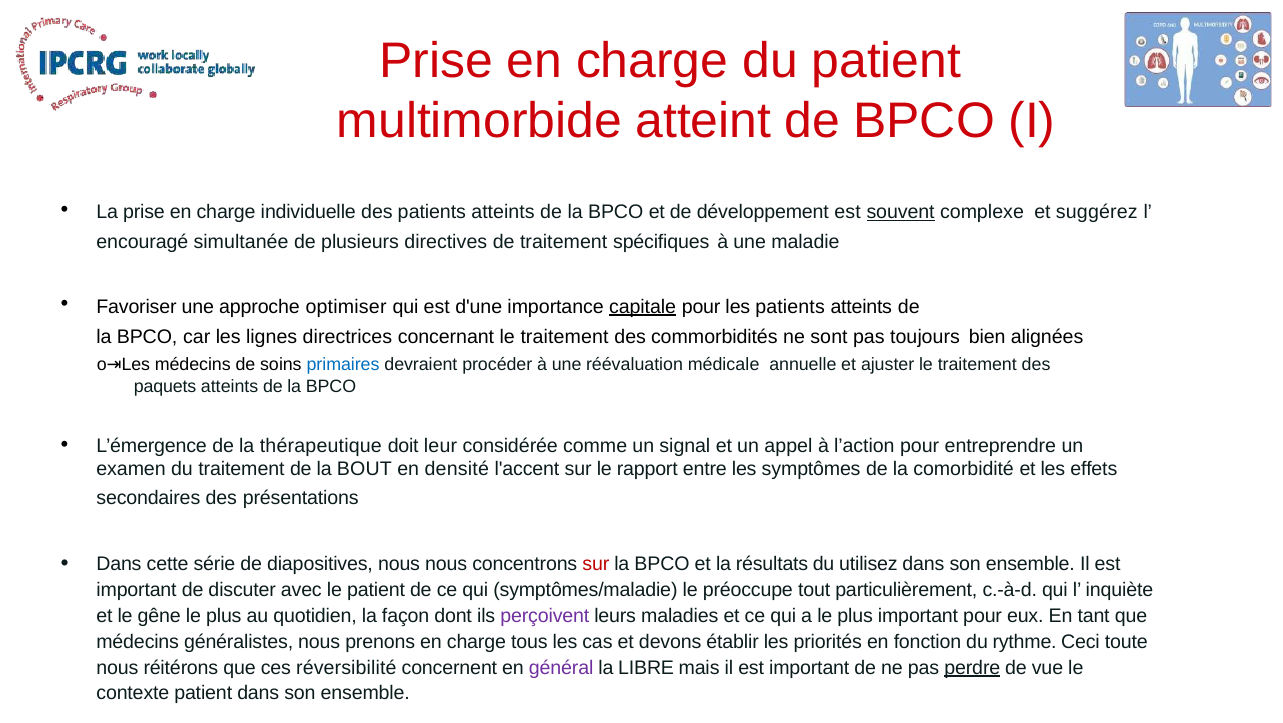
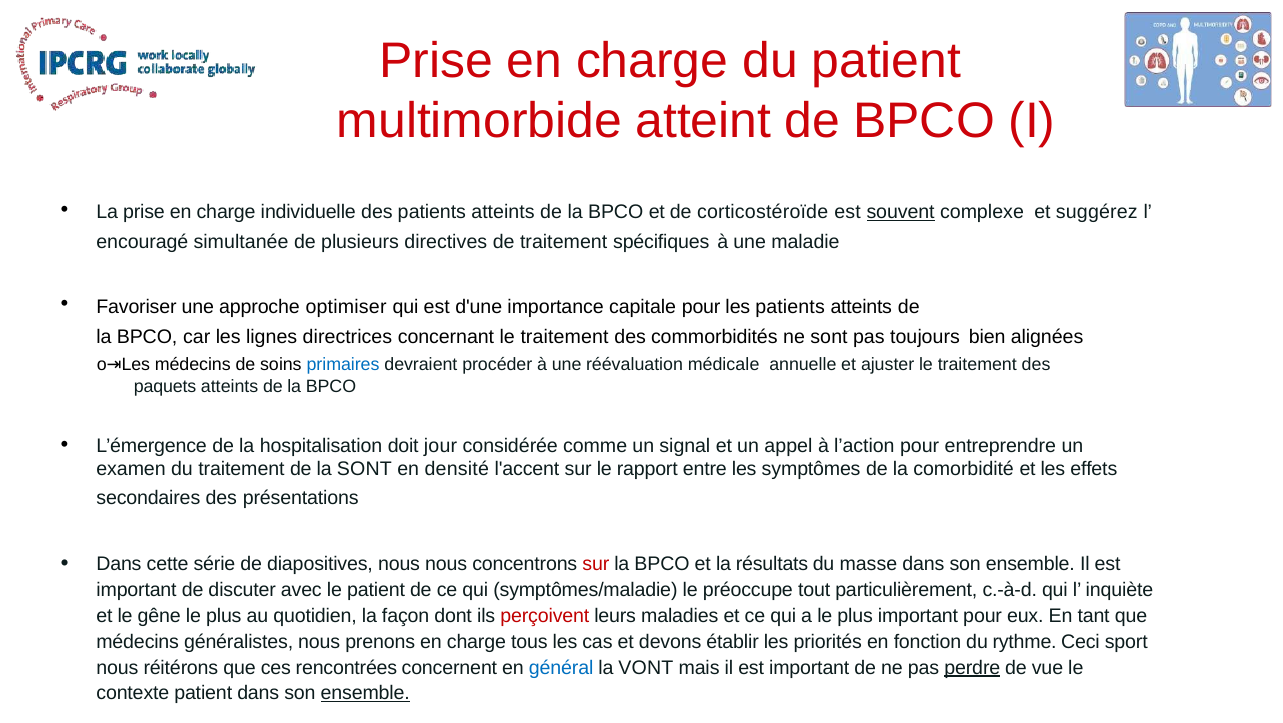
développement: développement -> corticostéroïde
capitale underline: present -> none
thérapeutique: thérapeutique -> hospitalisation
leur: leur -> jour
la BOUT: BOUT -> SONT
utilisez: utilisez -> masse
perçoivent colour: purple -> red
toute: toute -> sport
réversibilité: réversibilité -> rencontrées
général colour: purple -> blue
LIBRE: LIBRE -> VONT
ensemble at (365, 693) underline: none -> present
